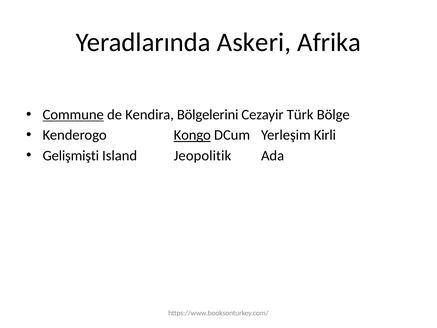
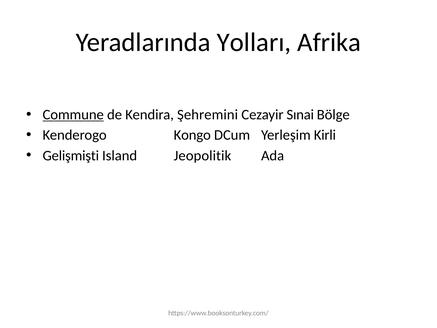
Askeri: Askeri -> Yolları
Bölgelerini: Bölgelerini -> Şehremini
Türk: Türk -> Sınai
Kongo underline: present -> none
